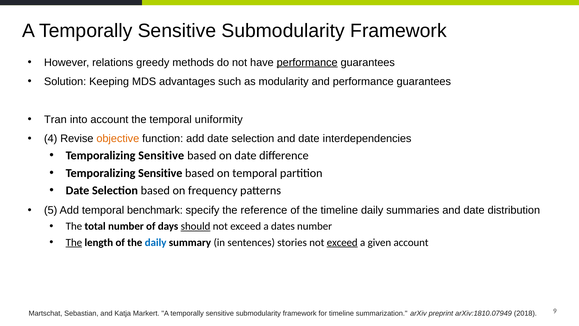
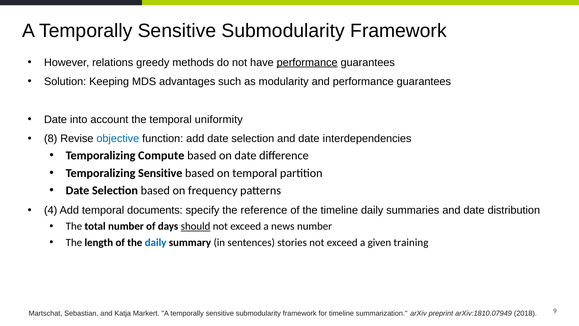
Tran at (55, 120): Tran -> Date
4: 4 -> 8
objective colour: orange -> blue
Sensitive at (161, 155): Sensitive -> Compute
5: 5 -> 4
benchmark: benchmark -> documents
dates: dates -> news
The at (74, 242) underline: present -> none
exceed at (342, 242) underline: present -> none
given account: account -> training
